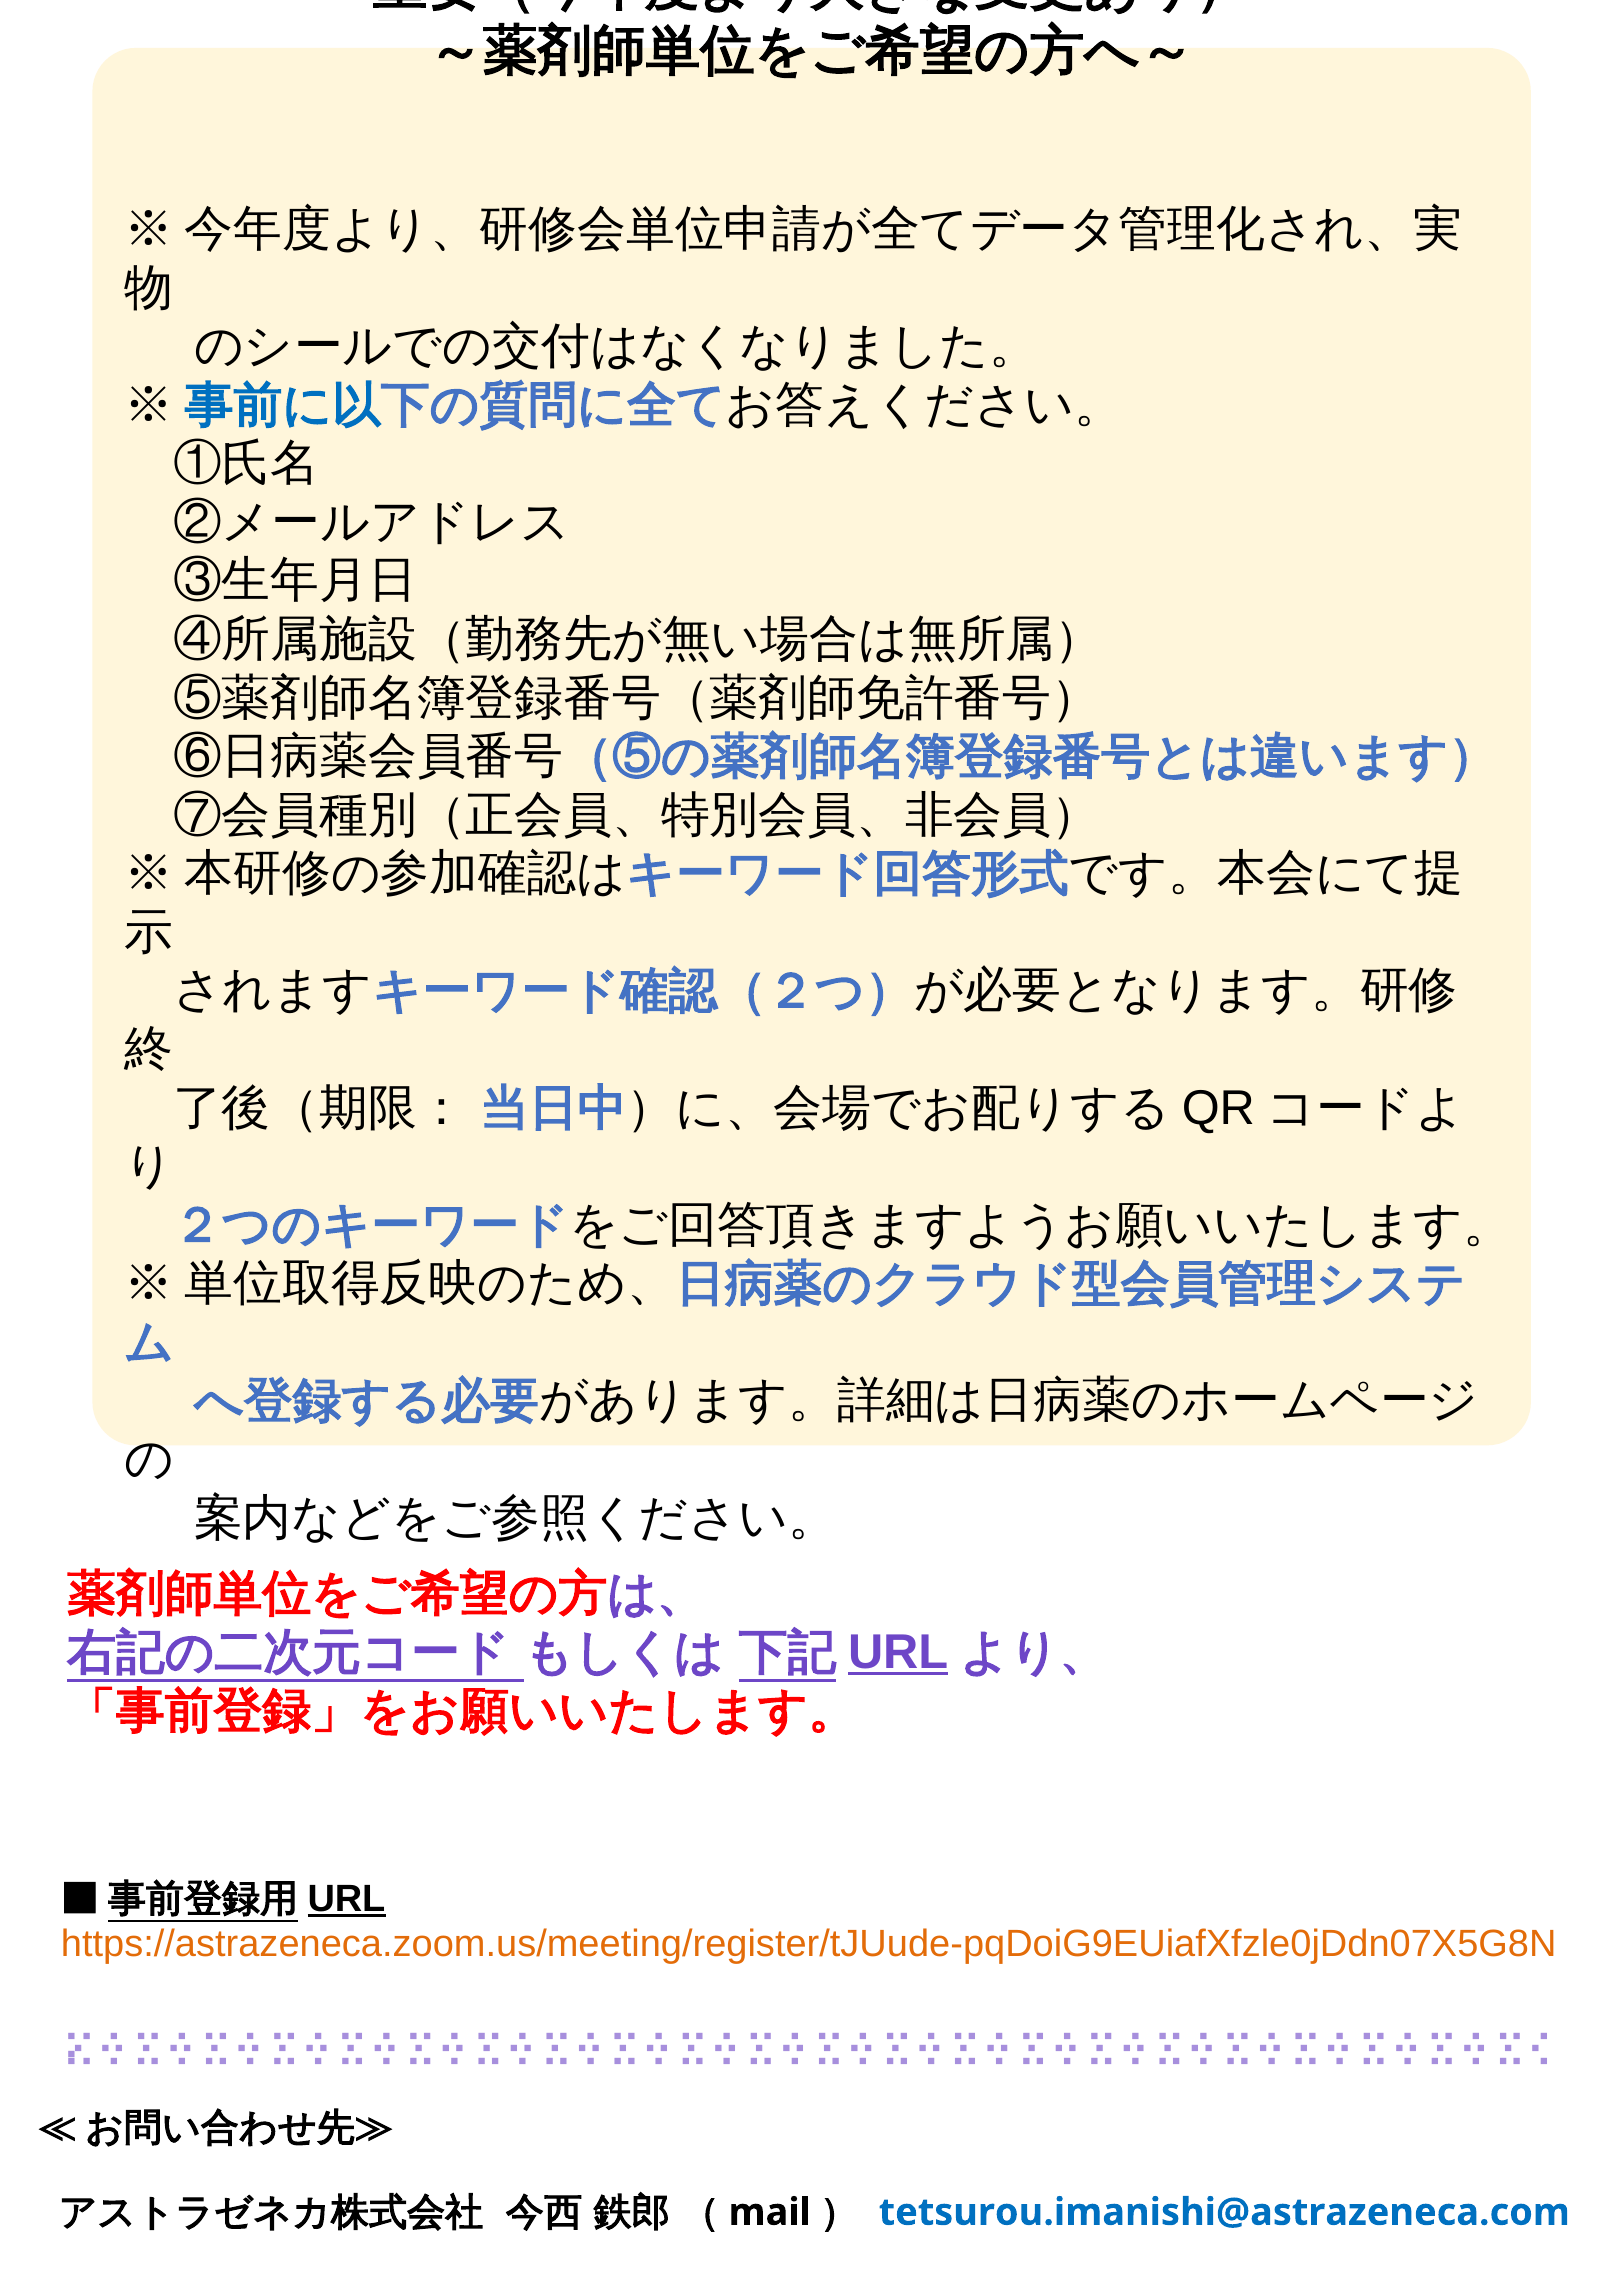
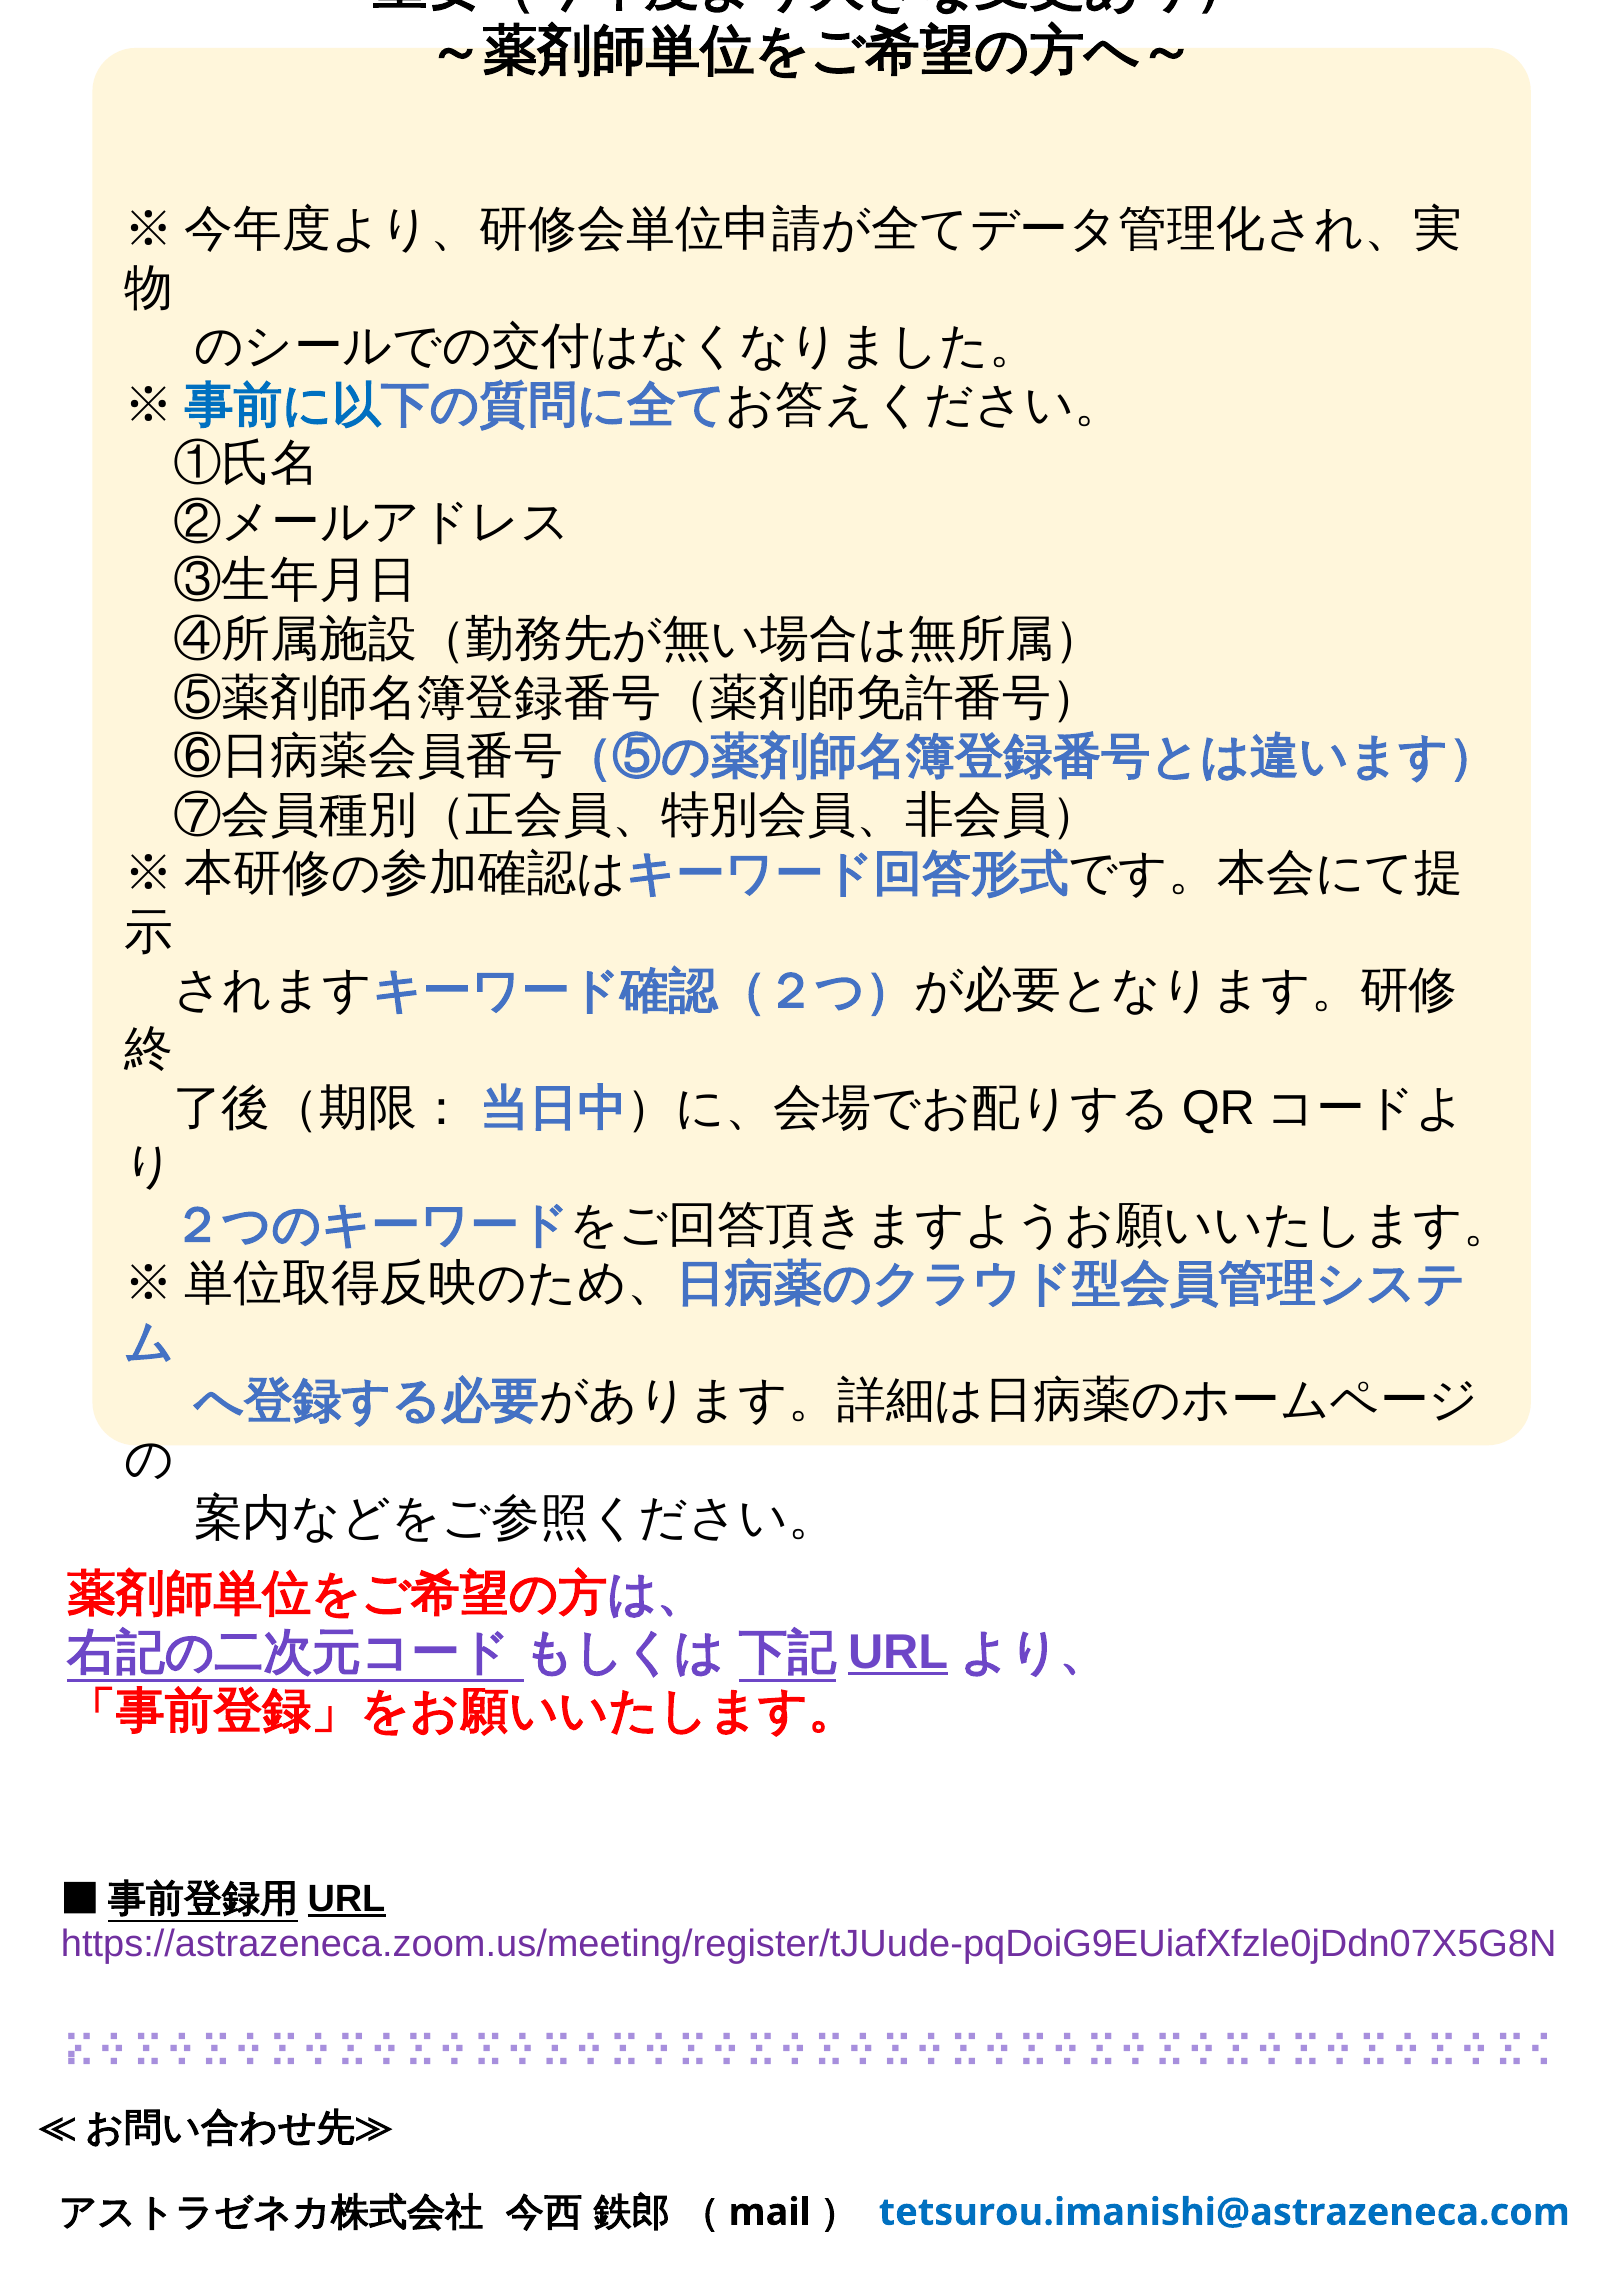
https://astrazeneca.zoom.us/meeting/register/tJUude-pqDoiG9EUiafXfzle0jDdn07X5G8N colour: orange -> purple
